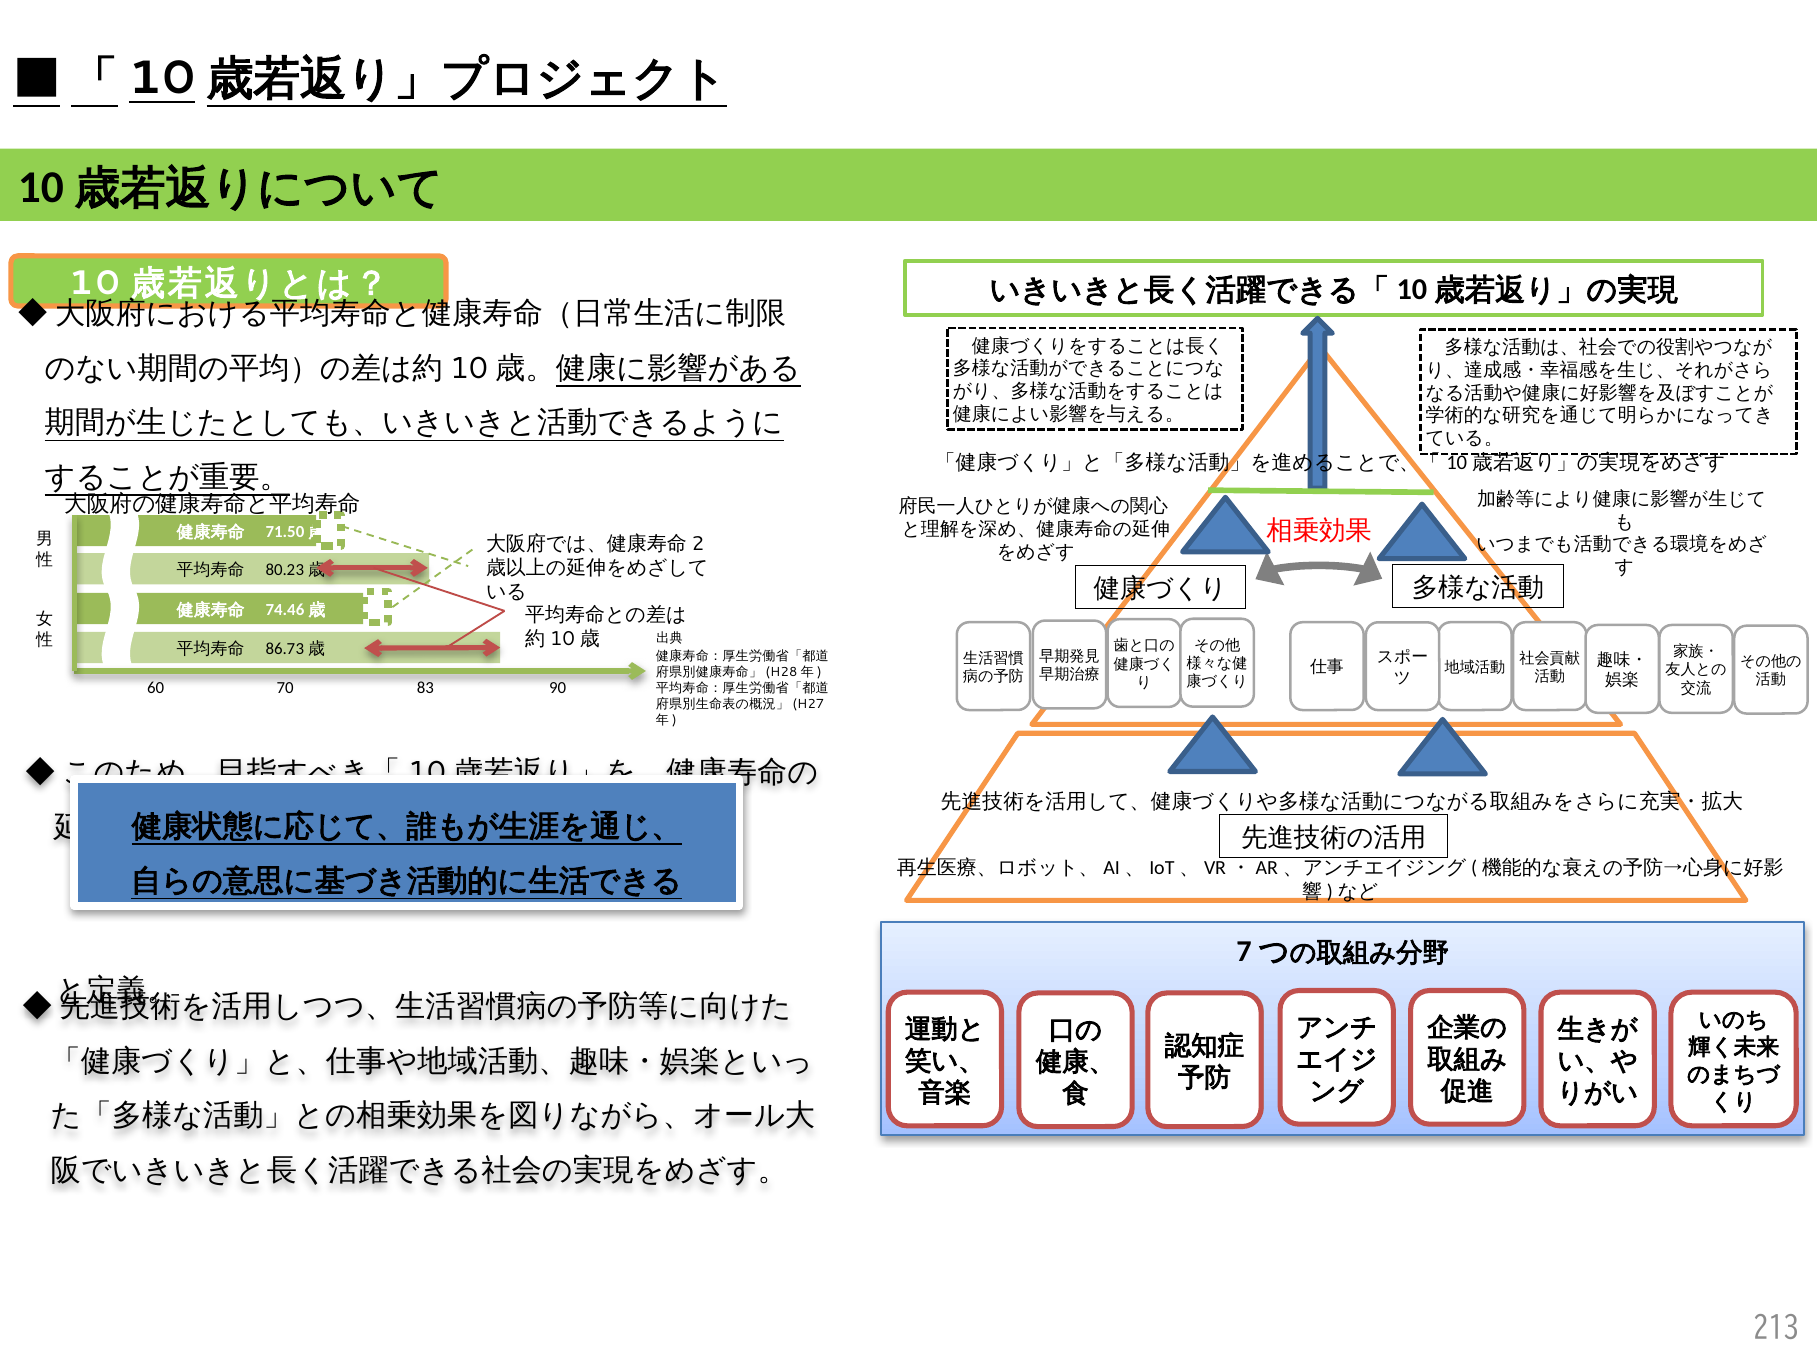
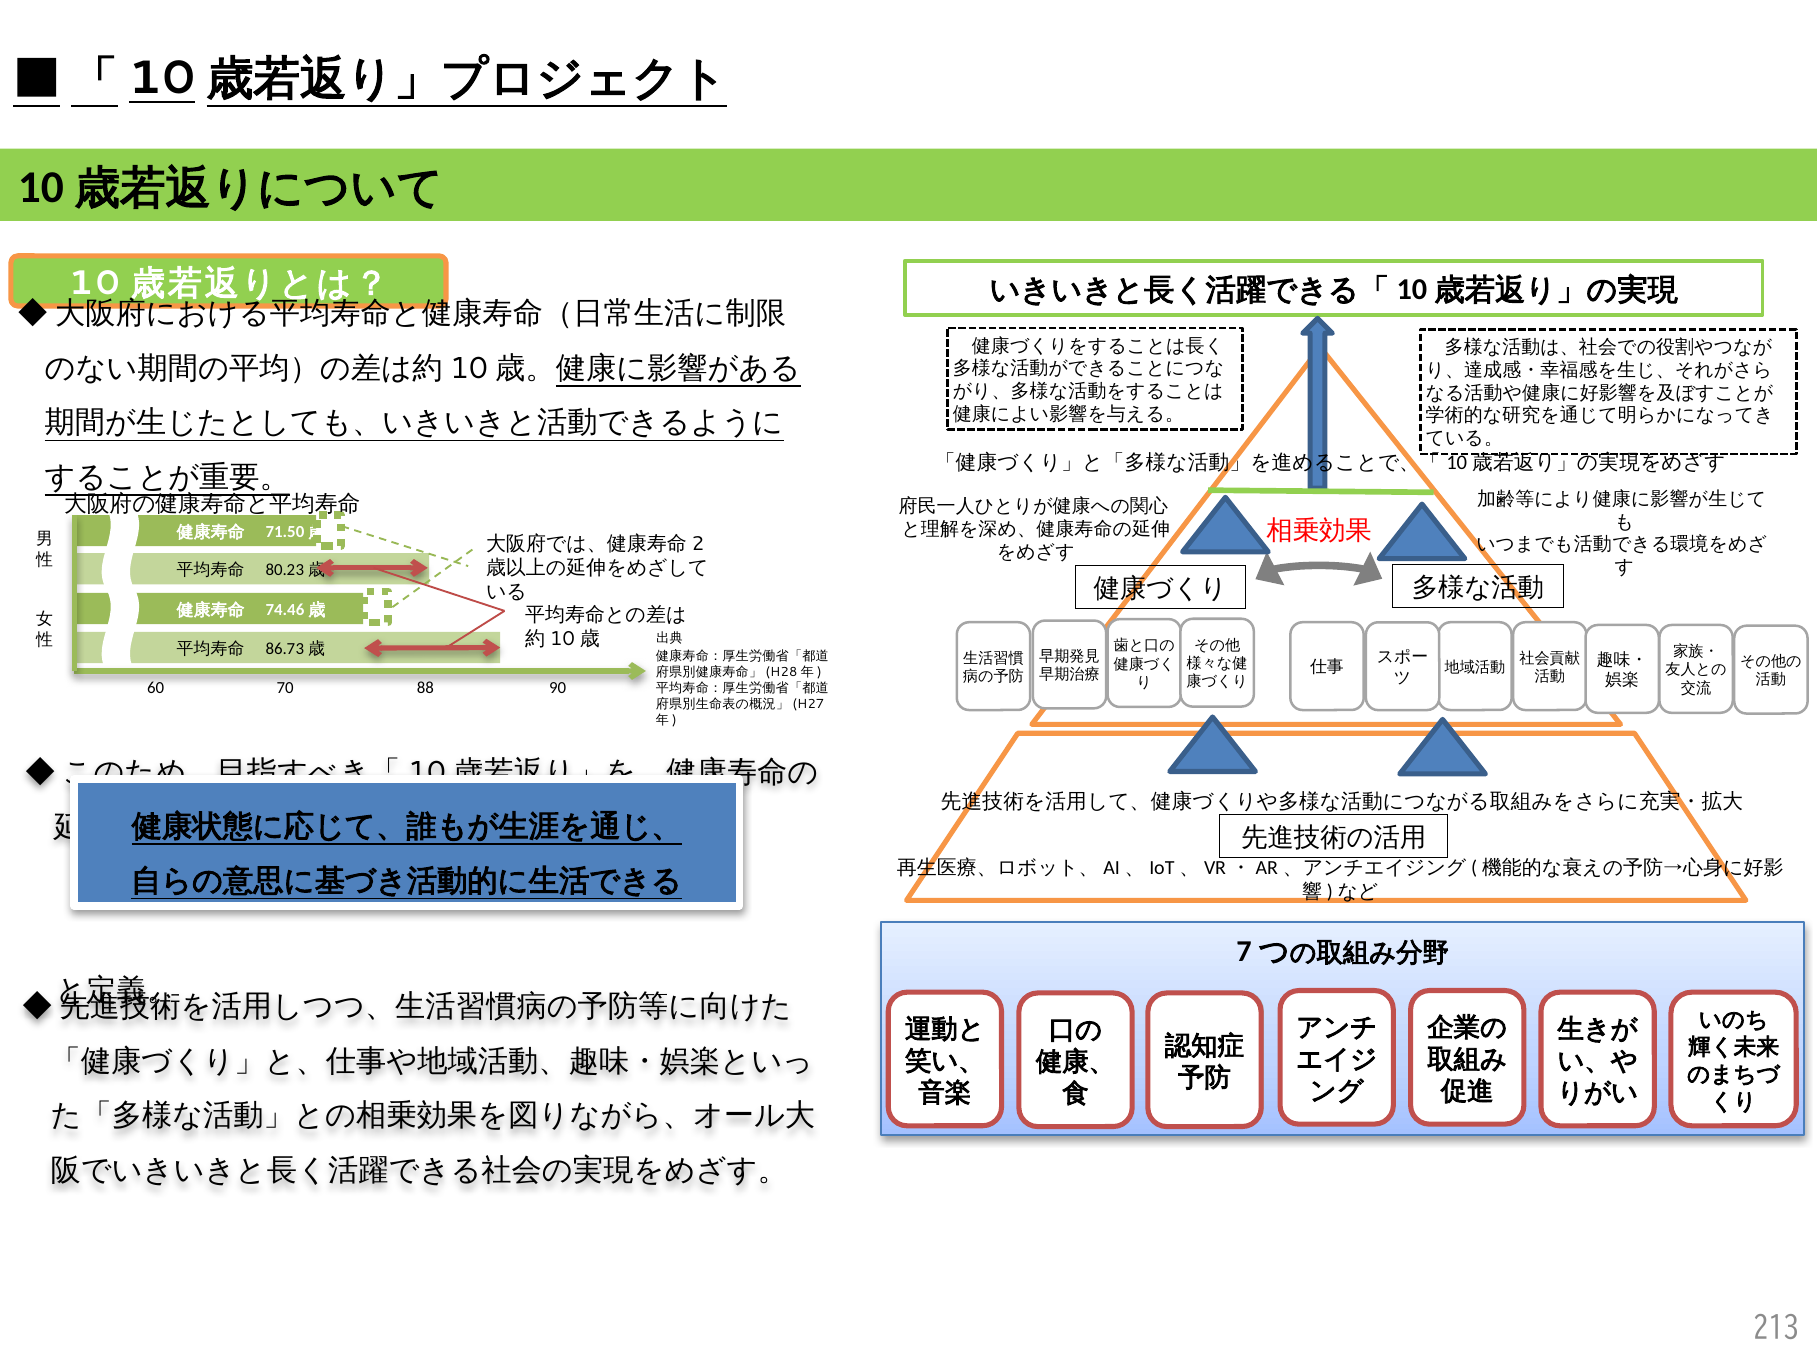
83: 83 -> 88
